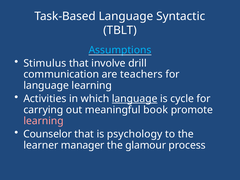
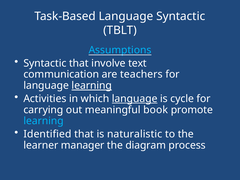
Stimulus at (45, 63): Stimulus -> Syntactic
drill: drill -> text
learning at (92, 86) underline: none -> present
learning at (44, 121) colour: pink -> light blue
Counselor: Counselor -> Identified
psychology: psychology -> naturalistic
glamour: glamour -> diagram
